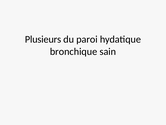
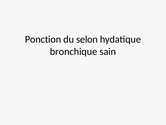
Plusieurs: Plusieurs -> Ponction
paroi: paroi -> selon
